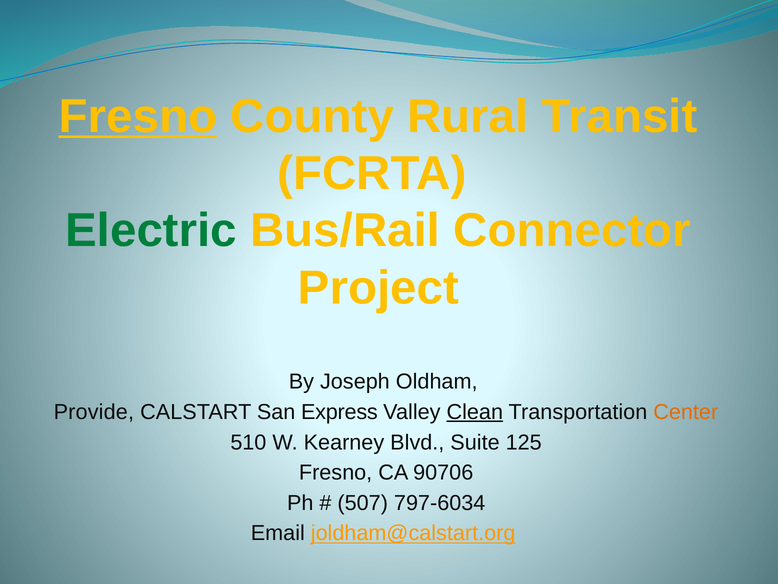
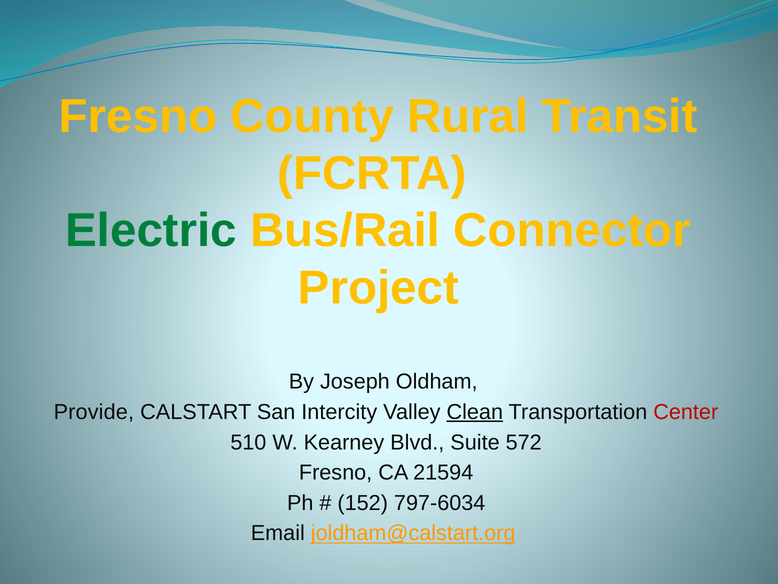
Fresno at (138, 116) underline: present -> none
Express: Express -> Intercity
Center colour: orange -> red
125: 125 -> 572
90706: 90706 -> 21594
507: 507 -> 152
